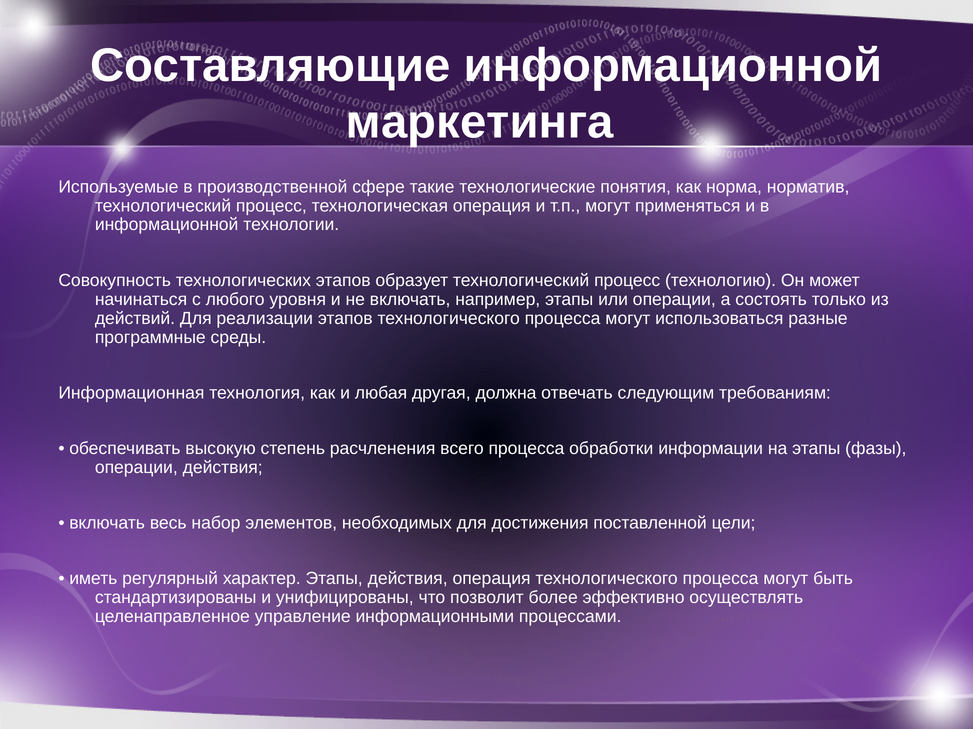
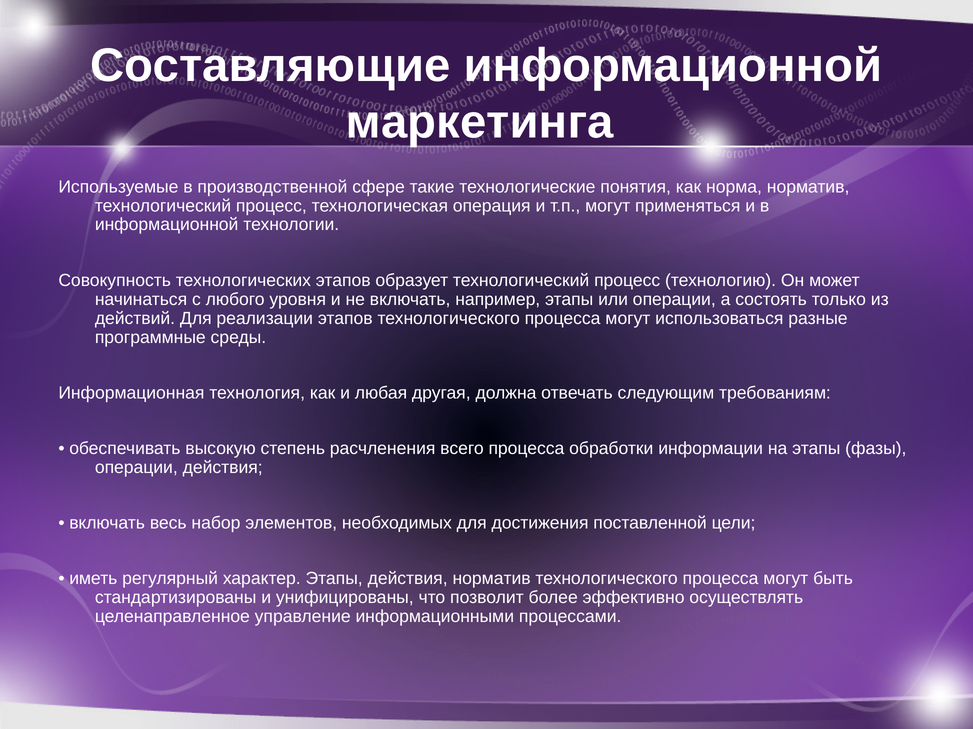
действия операция: операция -> норматив
